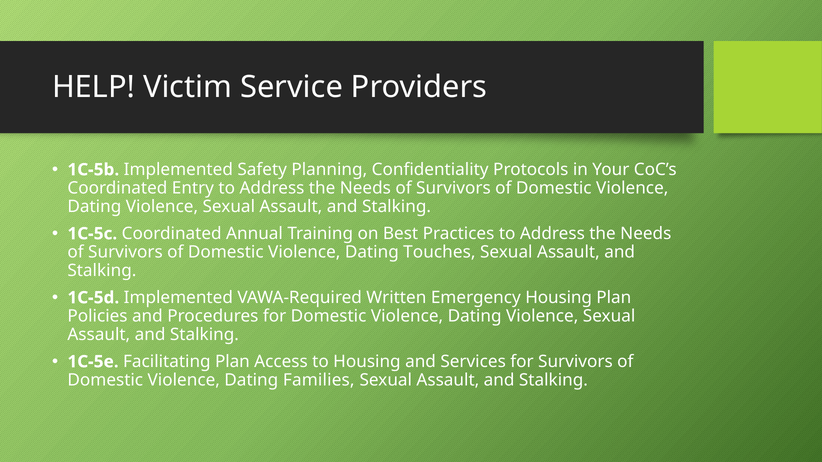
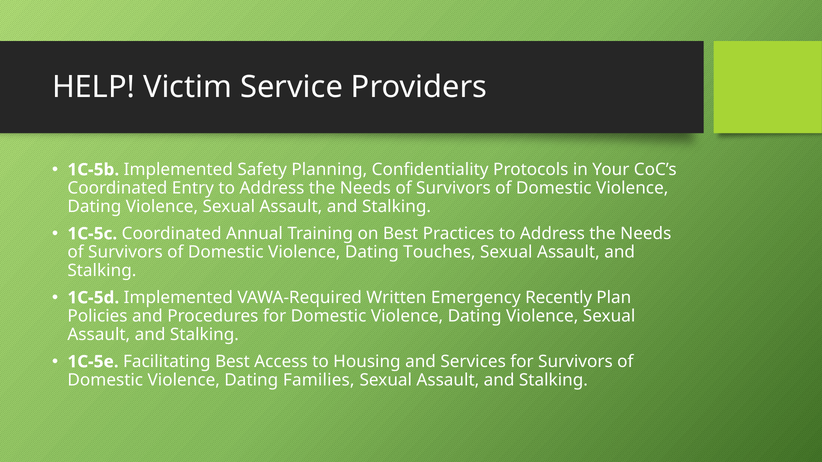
Emergency Housing: Housing -> Recently
Facilitating Plan: Plan -> Best
